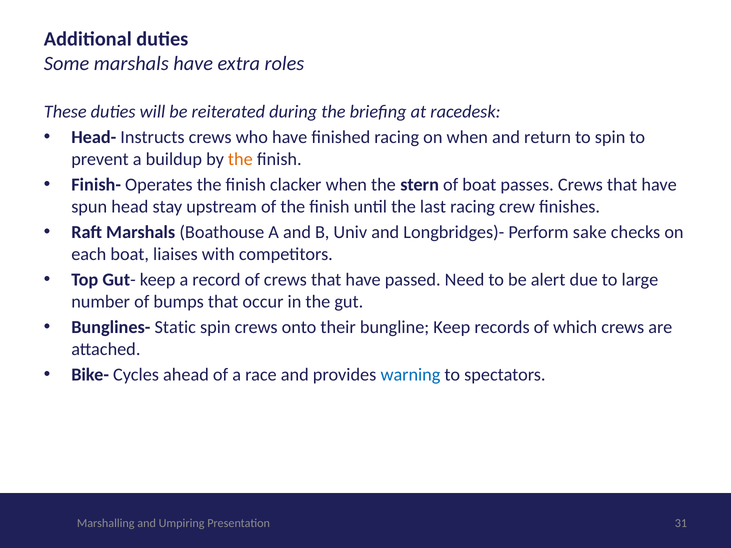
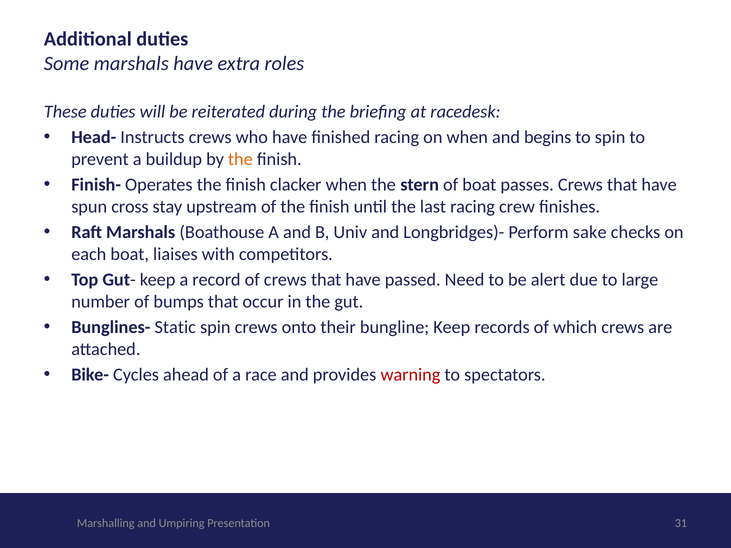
return: return -> begins
head: head -> cross
warning colour: blue -> red
